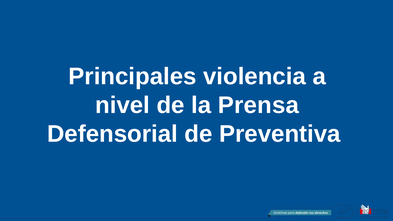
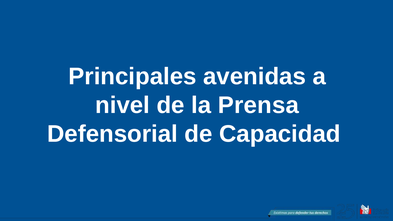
violencia: violencia -> avenidas
Preventiva: Preventiva -> Capacidad
